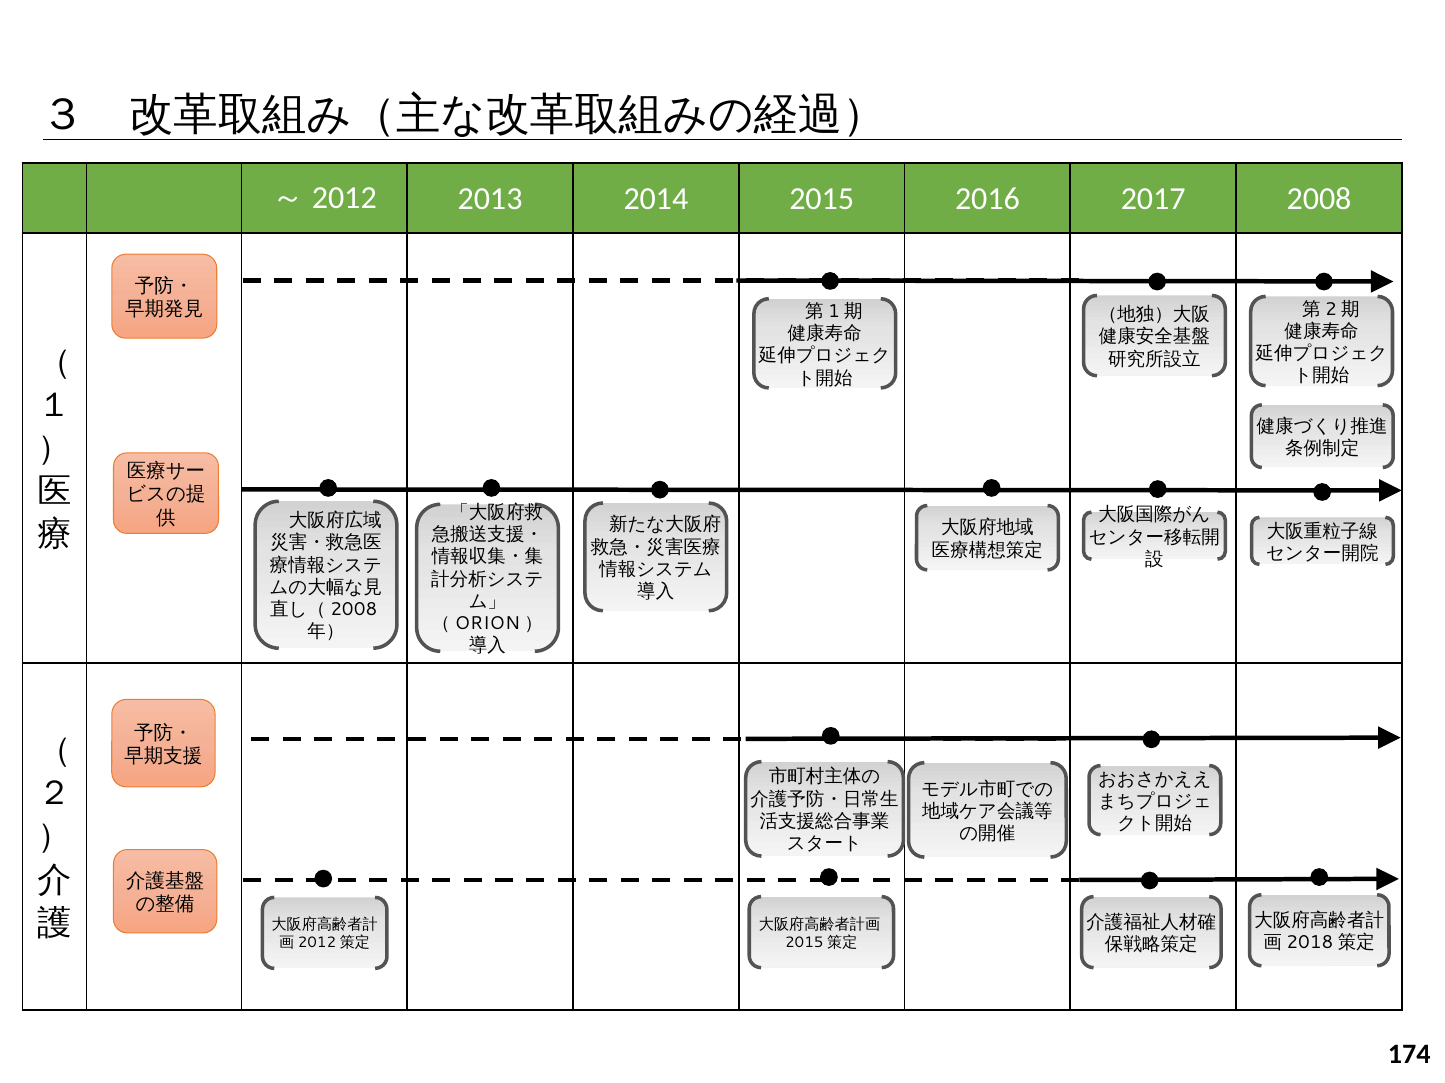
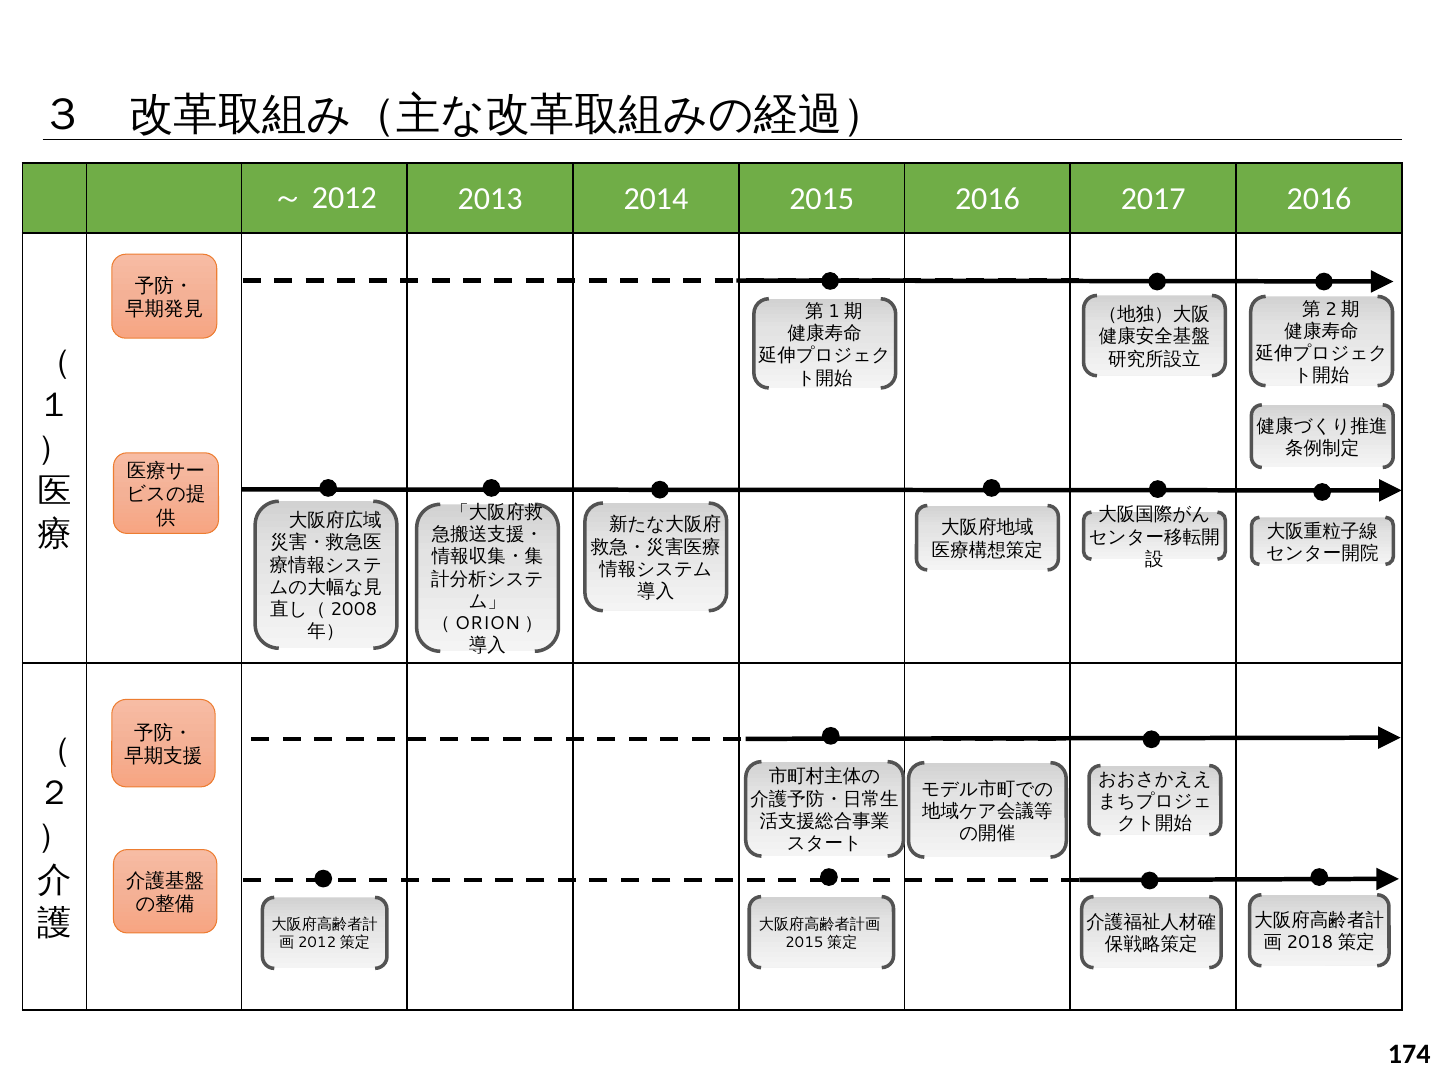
2017 2008: 2008 -> 2016
